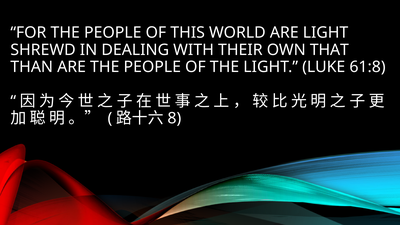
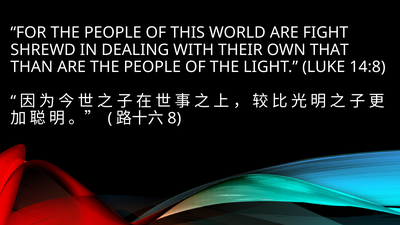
ARE LIGHT: LIGHT -> FIGHT
61:8: 61:8 -> 14:8
